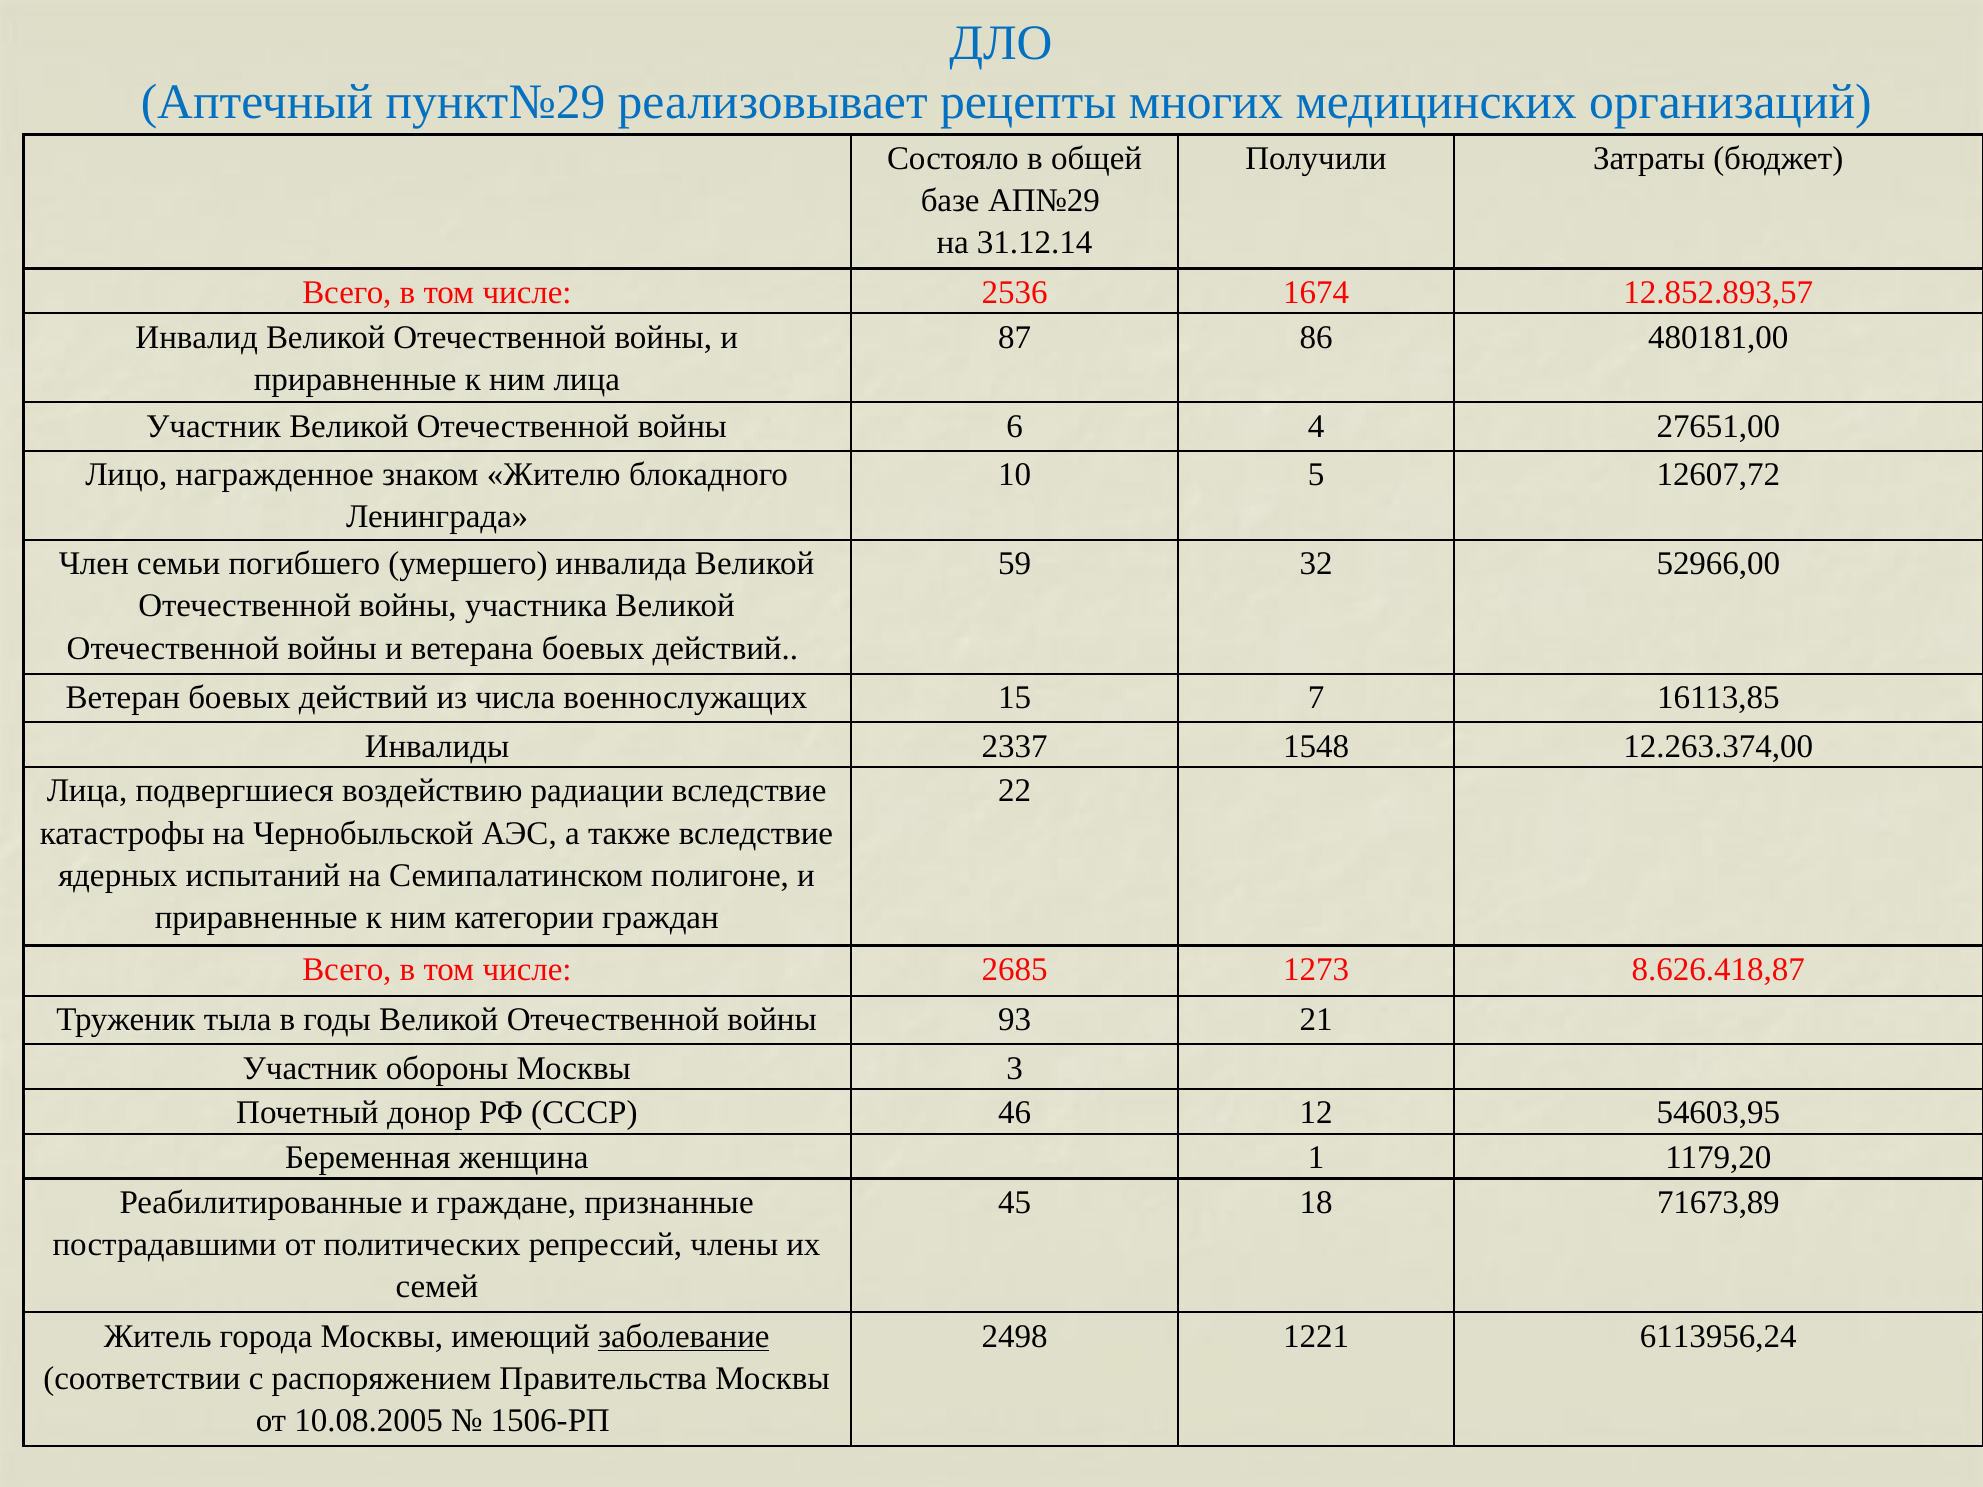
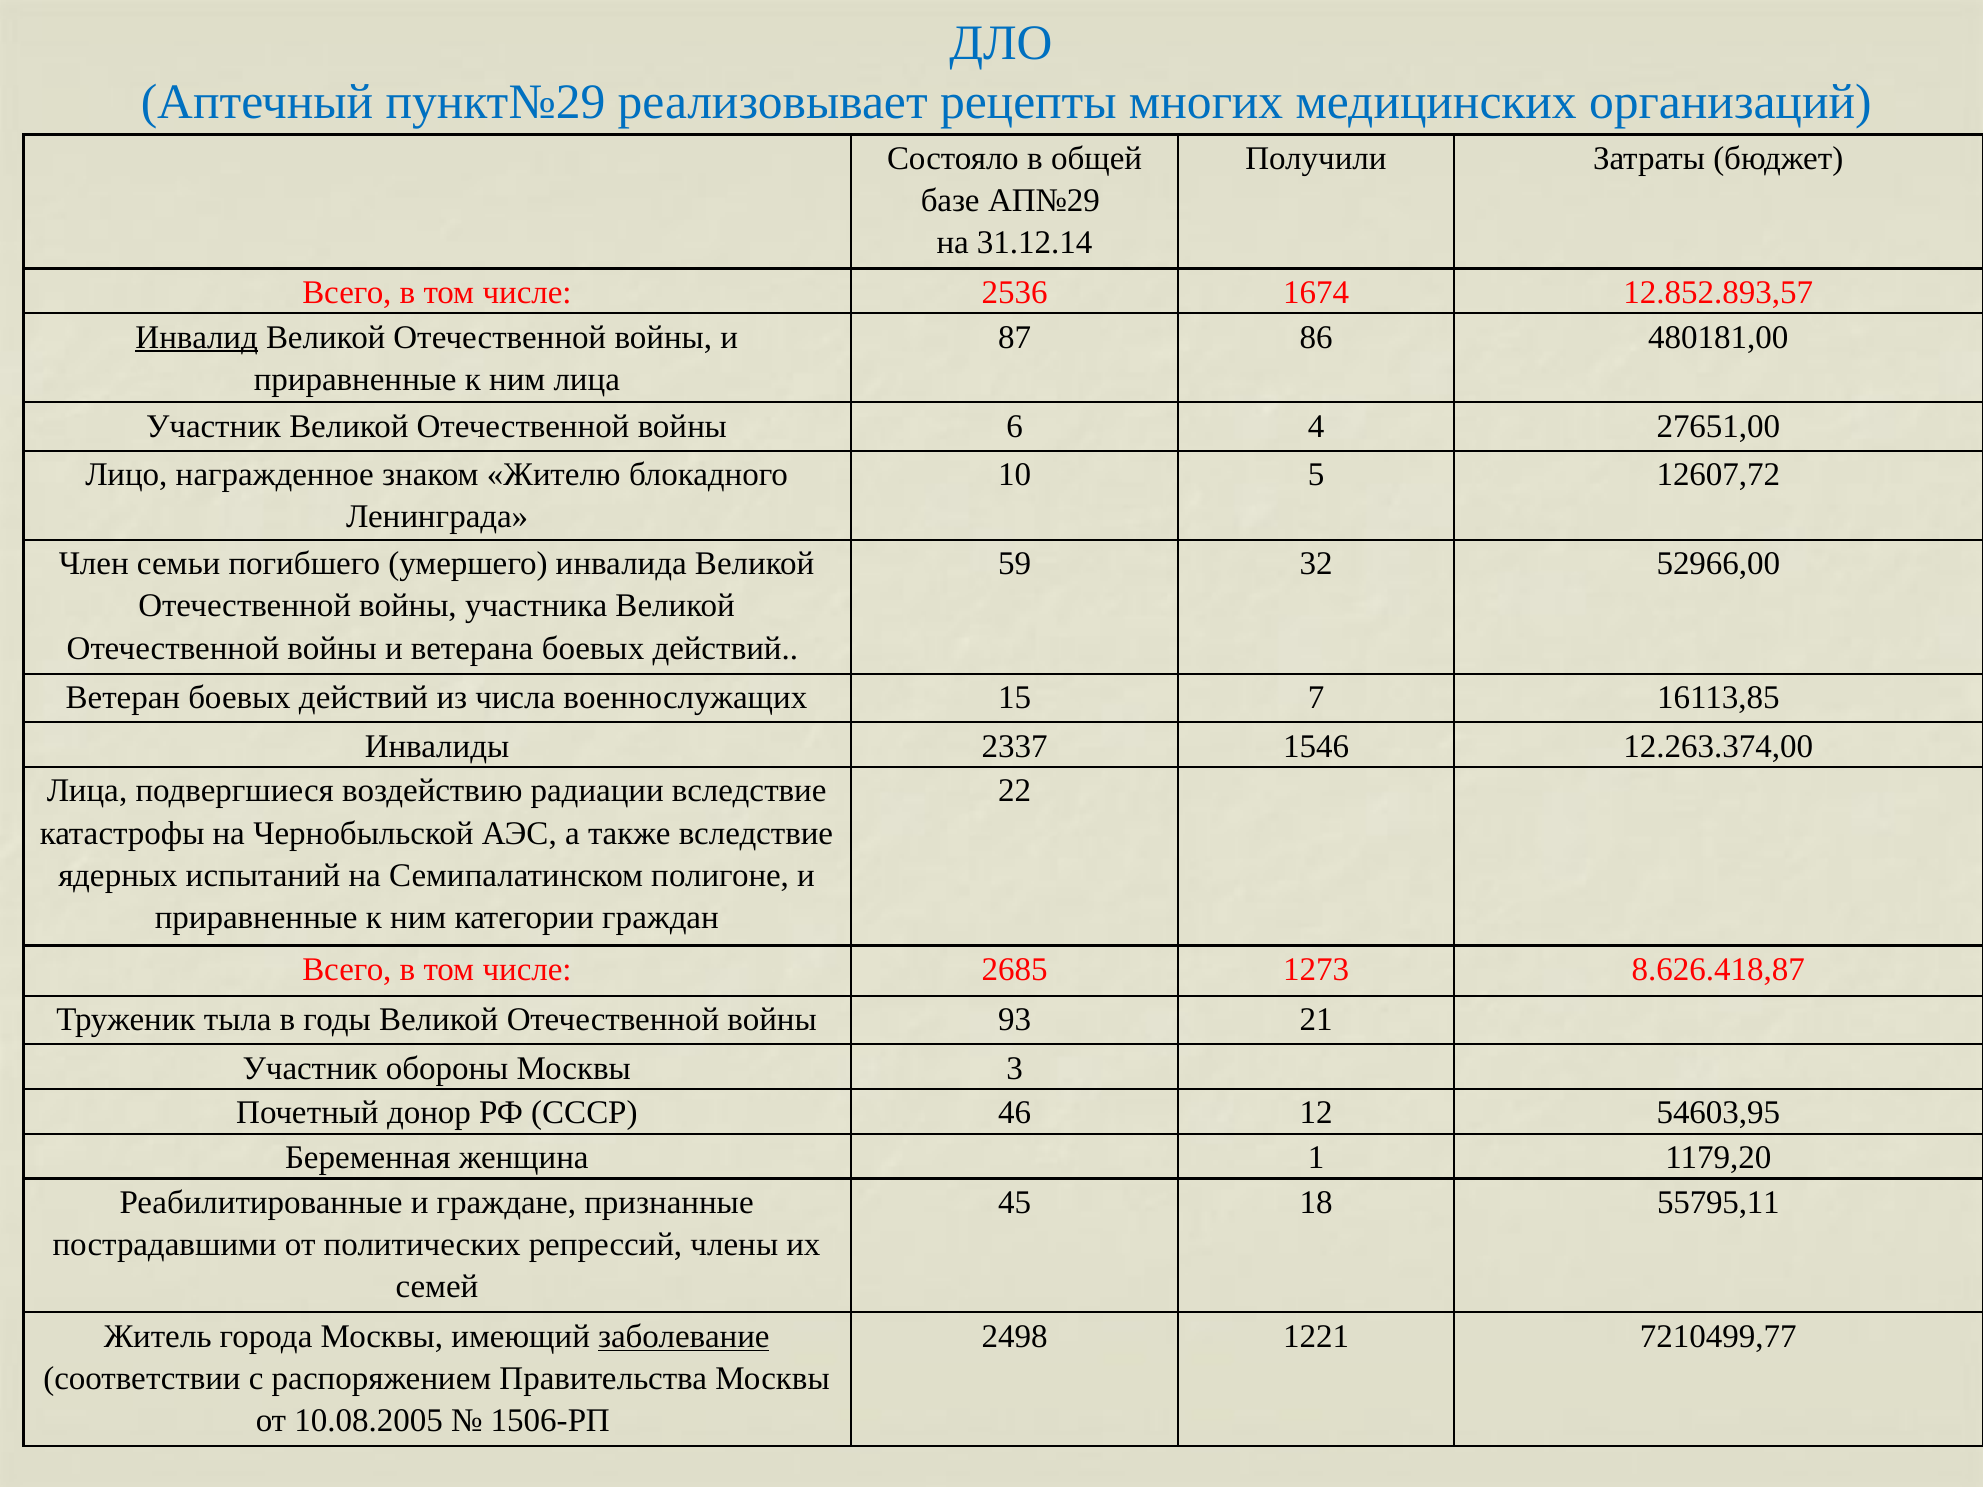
Инвалид underline: none -> present
1548: 1548 -> 1546
71673,89: 71673,89 -> 55795,11
6113956,24: 6113956,24 -> 7210499,77
